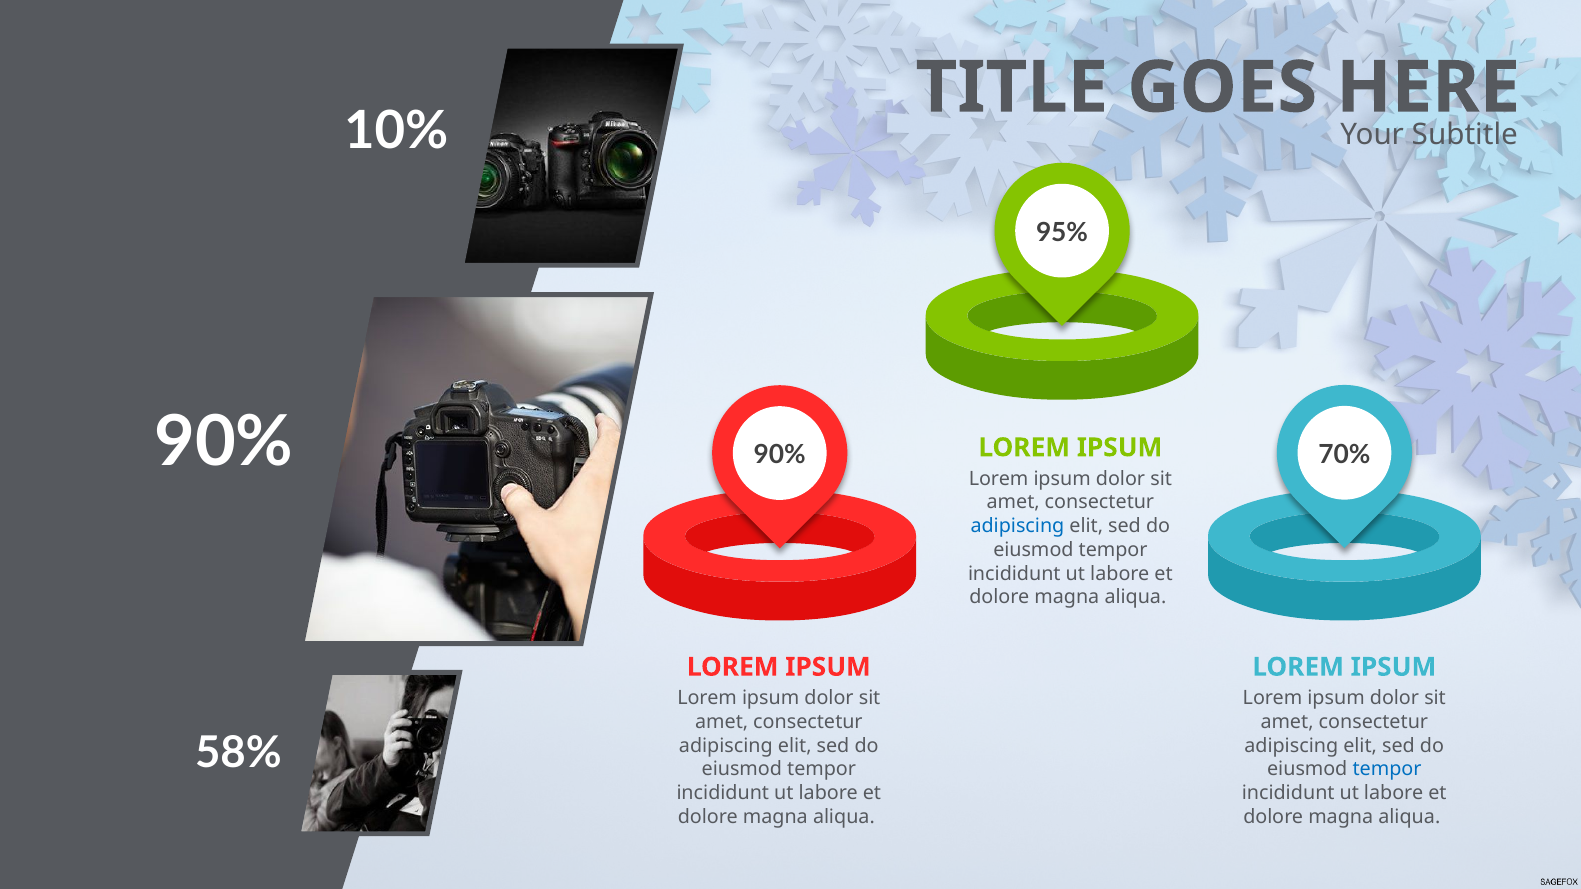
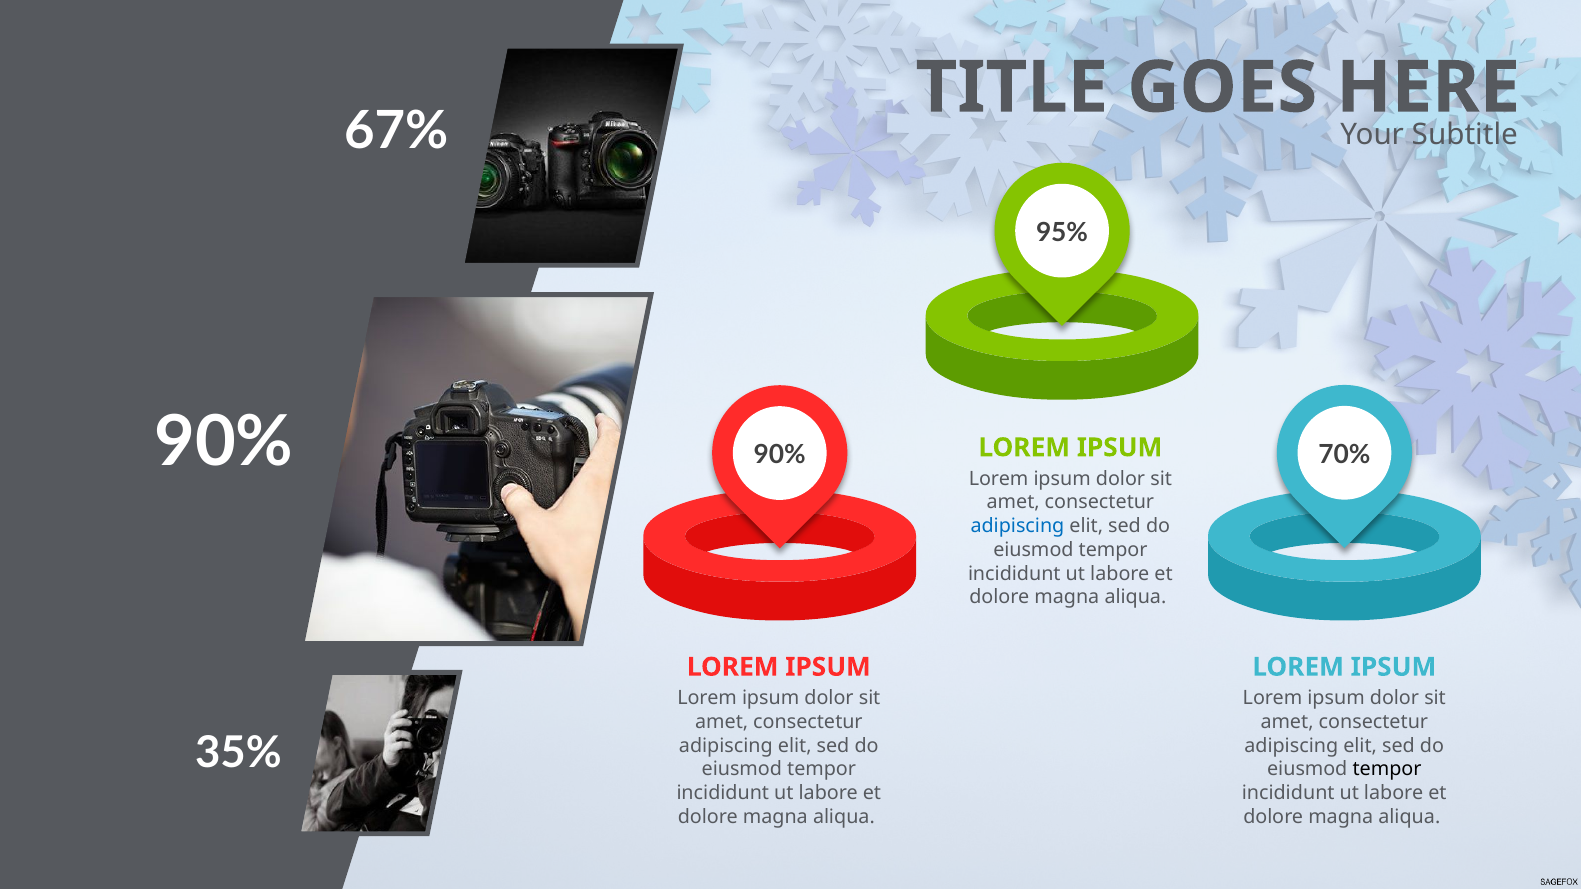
10%: 10% -> 67%
58%: 58% -> 35%
tempor at (1387, 770) colour: blue -> black
